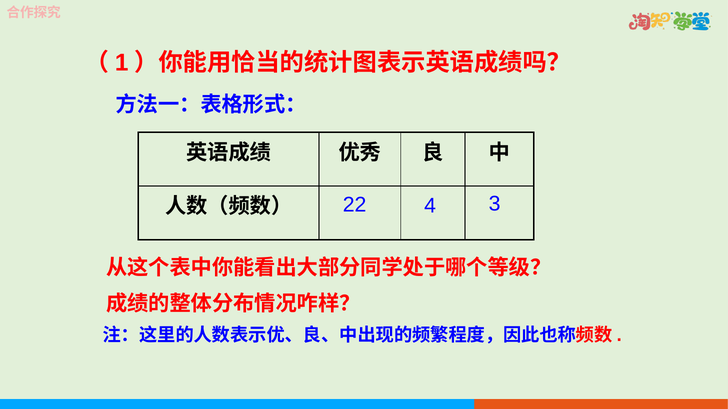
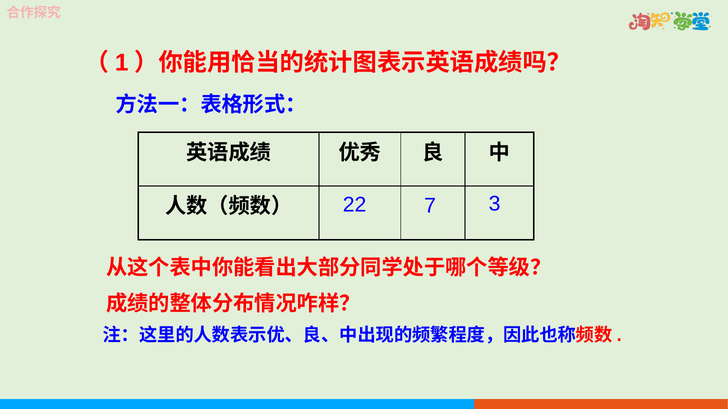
4: 4 -> 7
